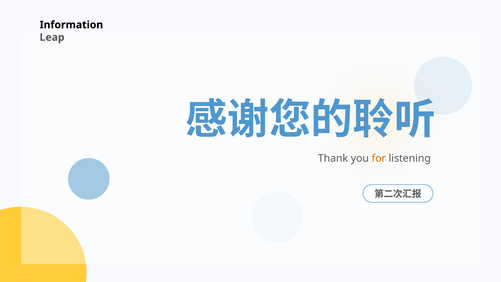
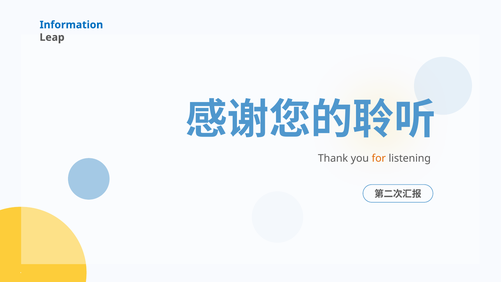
Information colour: black -> blue
